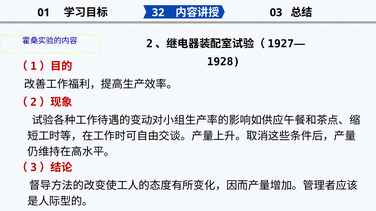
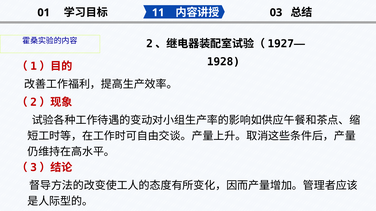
32: 32 -> 11
